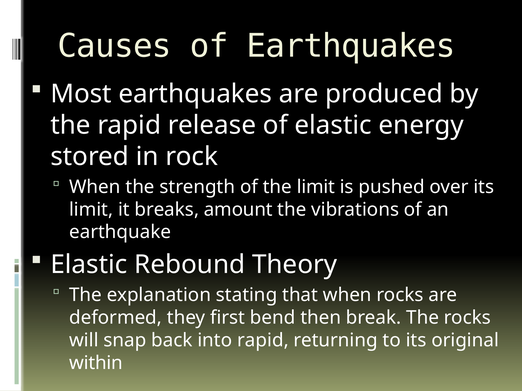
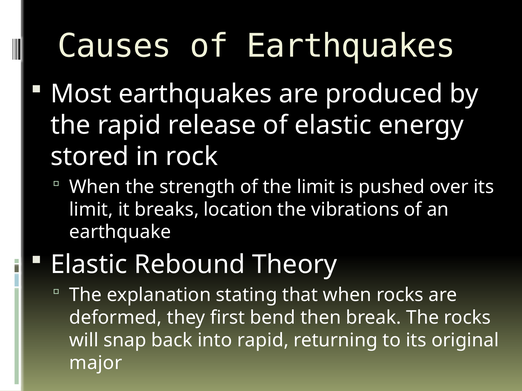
amount: amount -> location
within: within -> major
